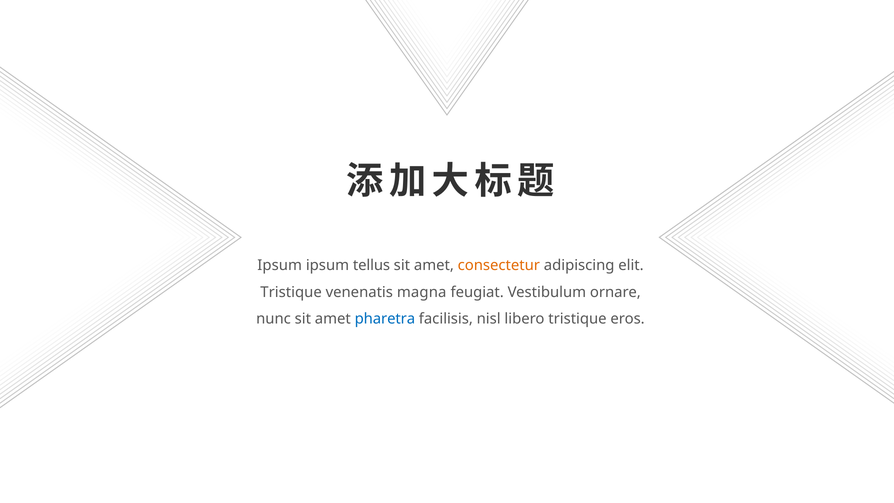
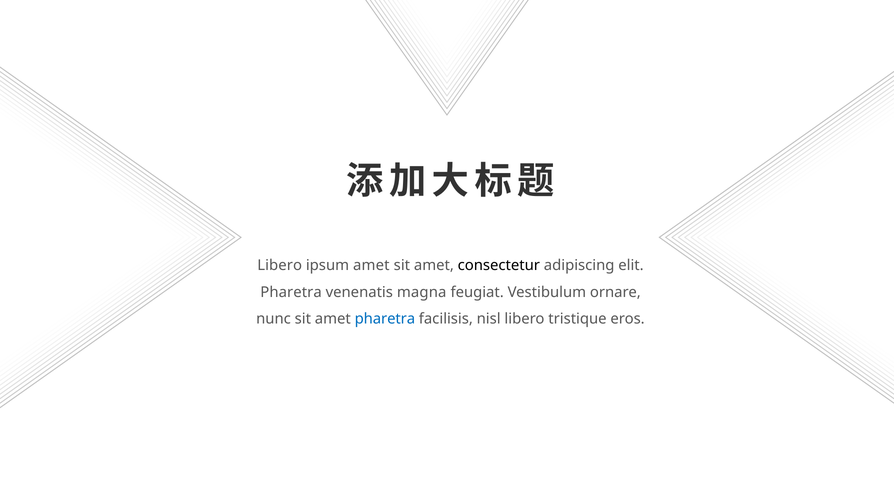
Ipsum at (280, 265): Ipsum -> Libero
ipsum tellus: tellus -> amet
consectetur colour: orange -> black
Tristique at (291, 292): Tristique -> Pharetra
